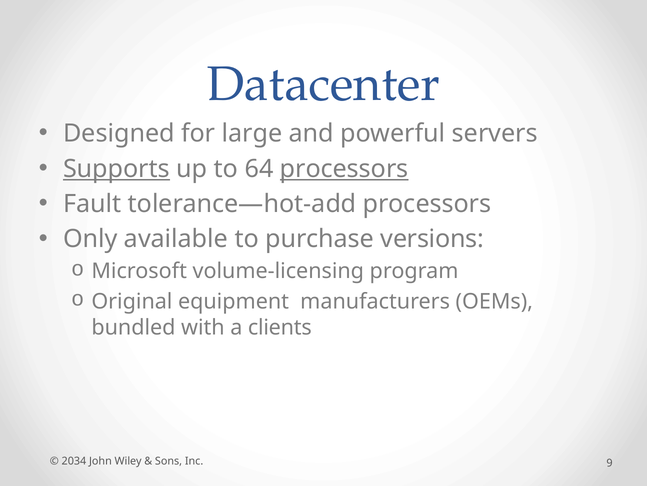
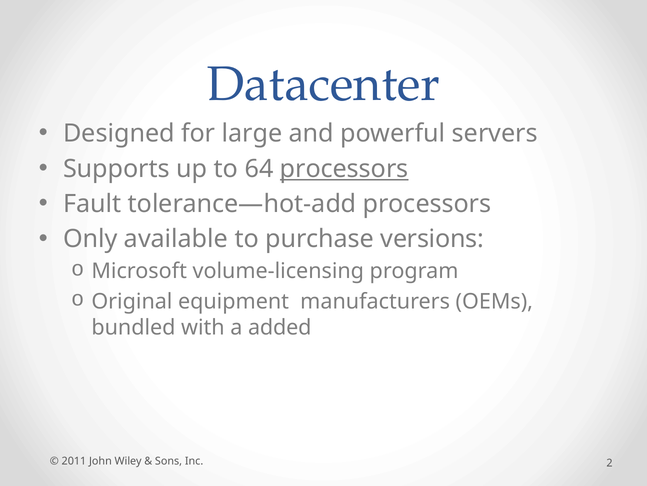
Supports underline: present -> none
clients: clients -> added
2034: 2034 -> 2011
9: 9 -> 2
